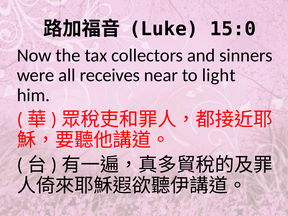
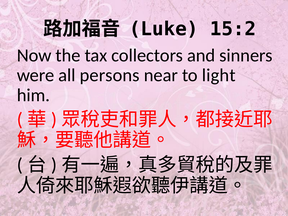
15:0: 15:0 -> 15:2
receives: receives -> persons
